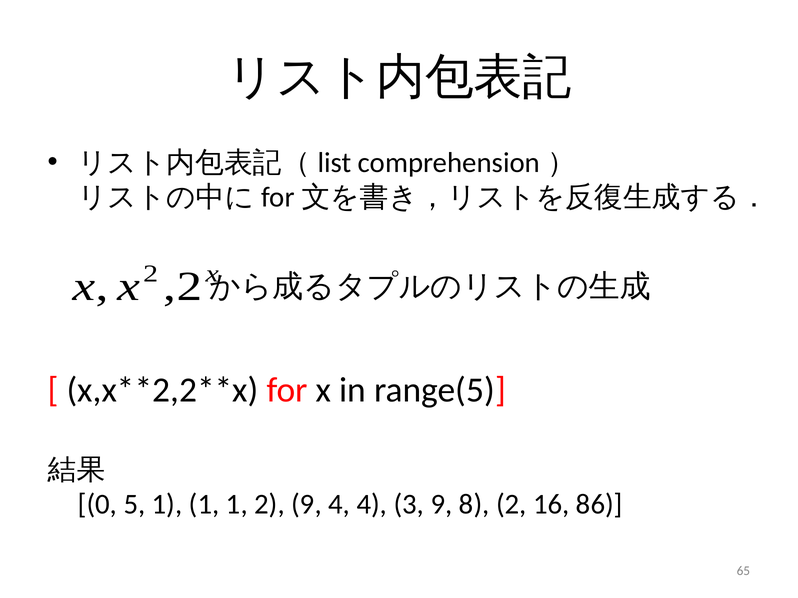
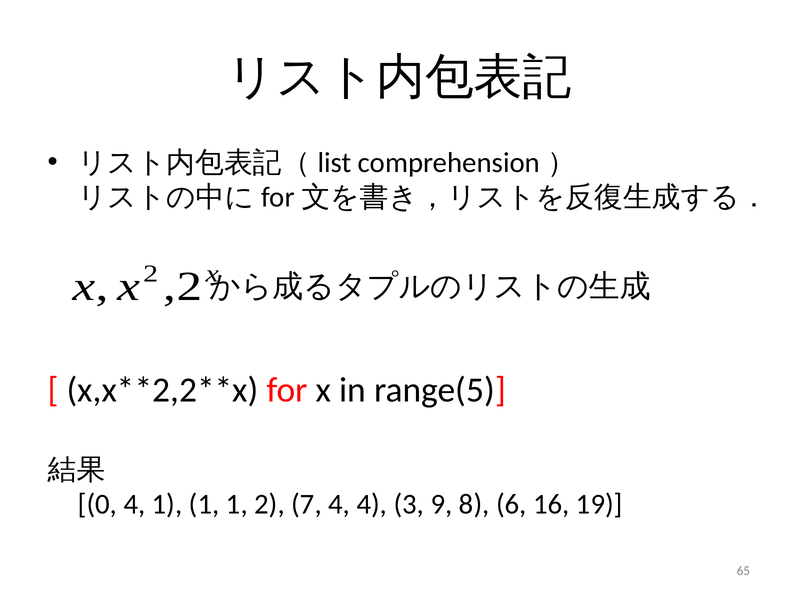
0 5: 5 -> 4
2 9: 9 -> 7
8 2: 2 -> 6
86: 86 -> 19
